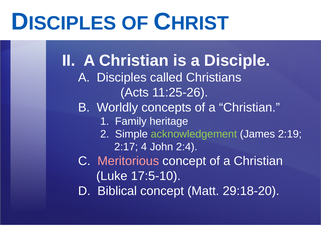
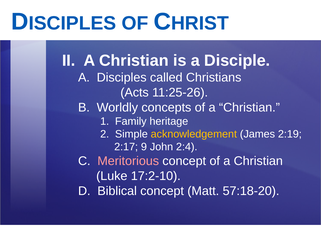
acknowledgement colour: light green -> yellow
4: 4 -> 9
17:5-10: 17:5-10 -> 17:2-10
29:18-20: 29:18-20 -> 57:18-20
